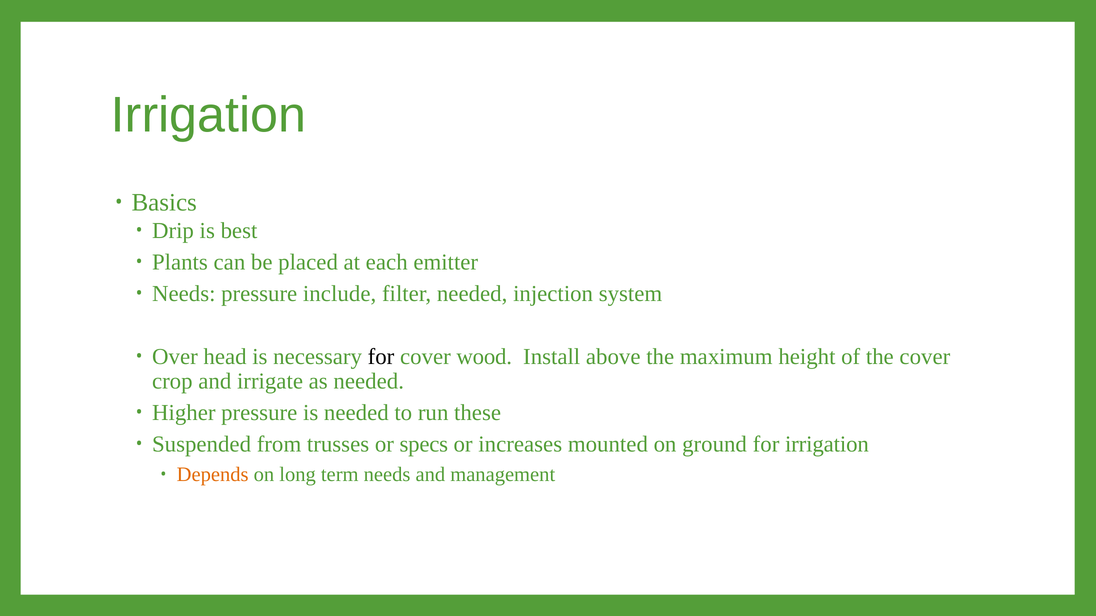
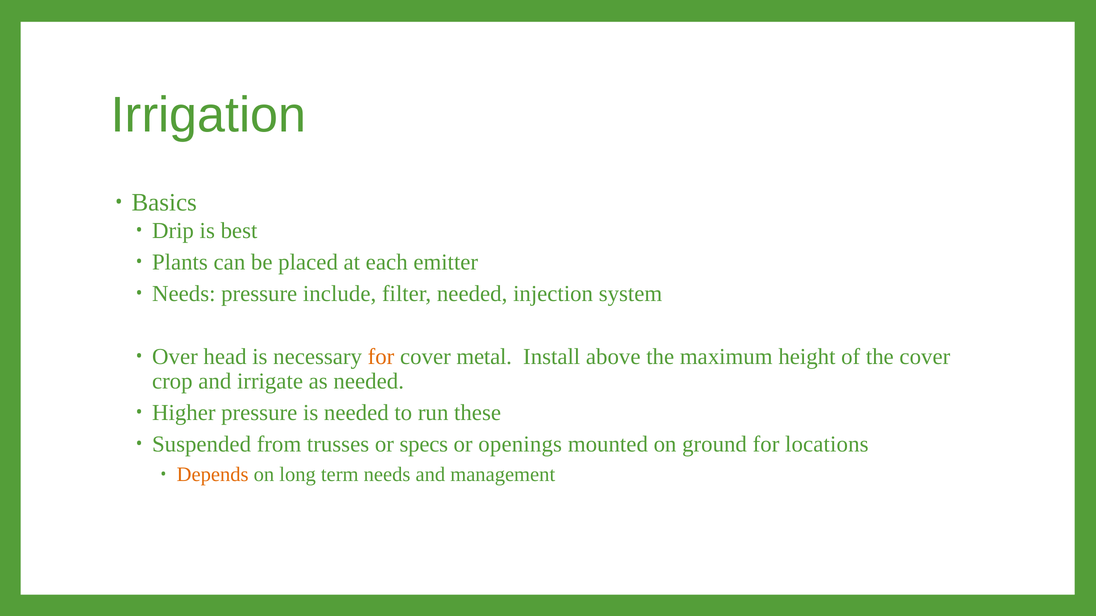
for at (381, 357) colour: black -> orange
wood: wood -> metal
increases: increases -> openings
for irrigation: irrigation -> locations
